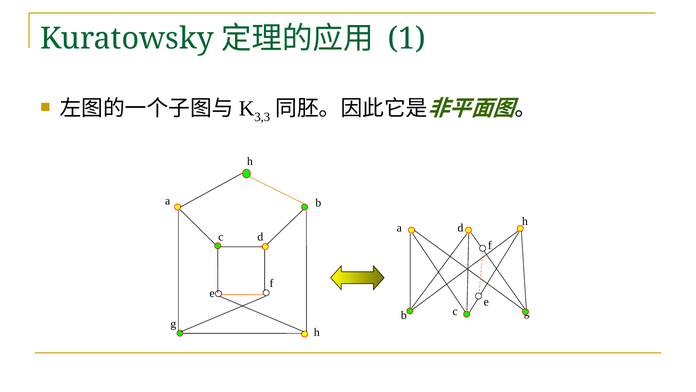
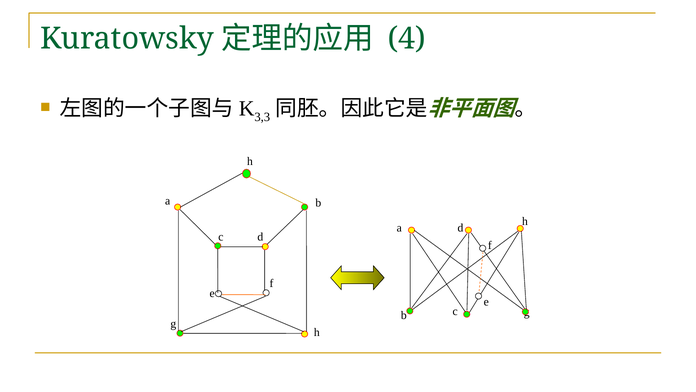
1: 1 -> 4
